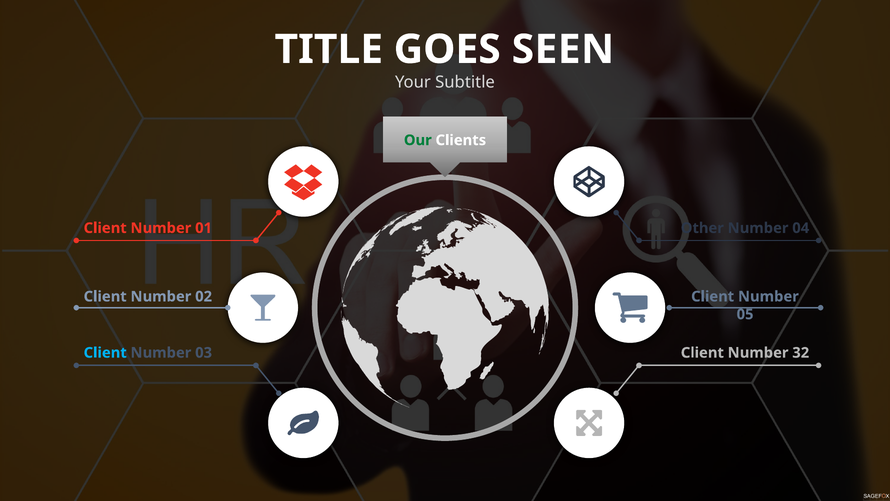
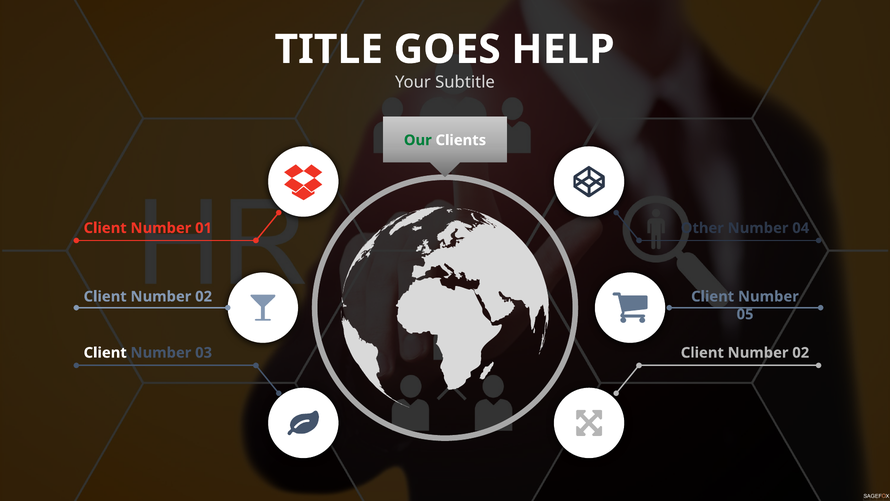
SEEN: SEEN -> HELP
Client at (105, 353) colour: light blue -> white
32 at (801, 353): 32 -> 02
